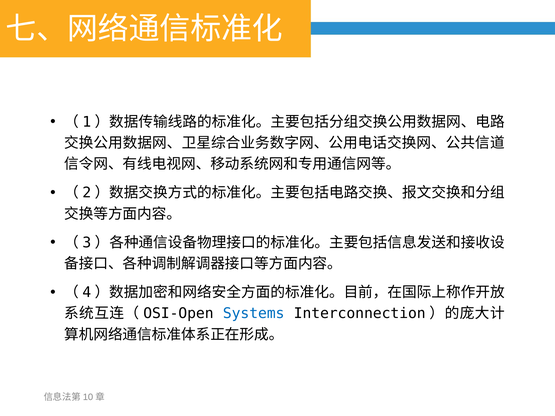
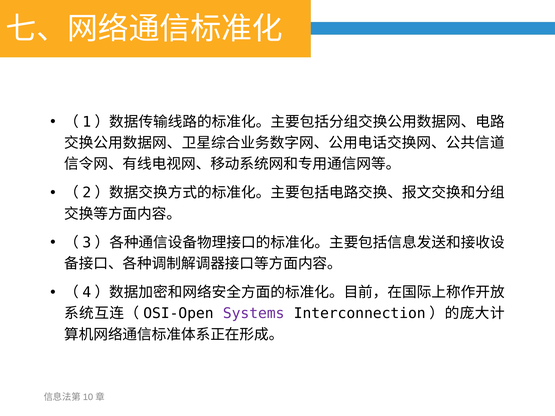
Systems colour: blue -> purple
